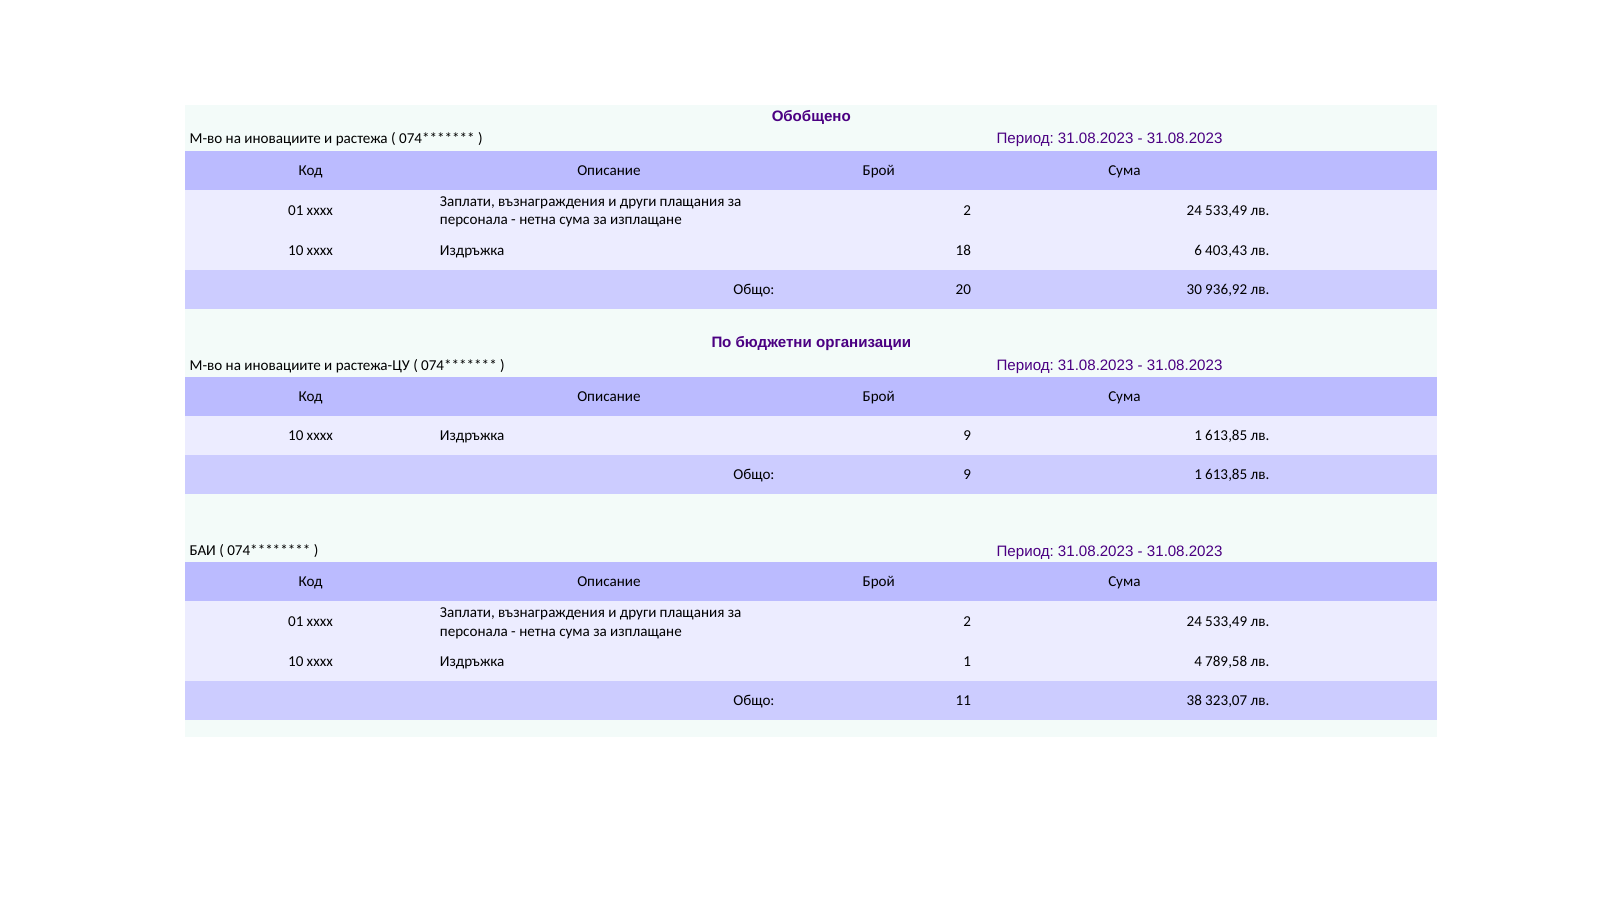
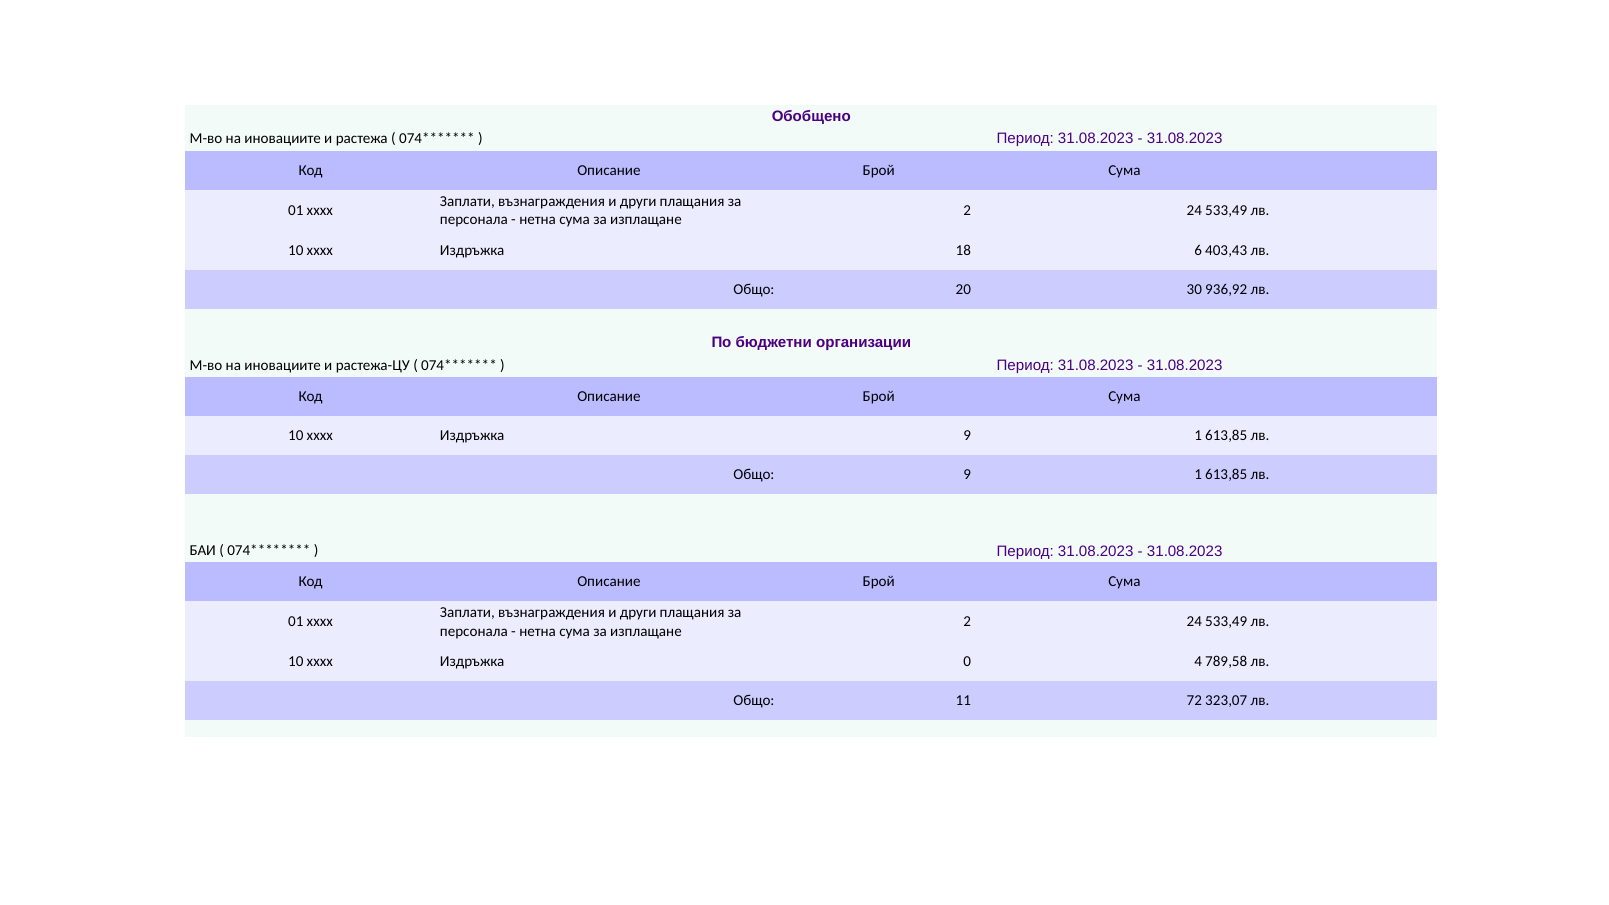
Издръжка 1: 1 -> 0
38: 38 -> 72
